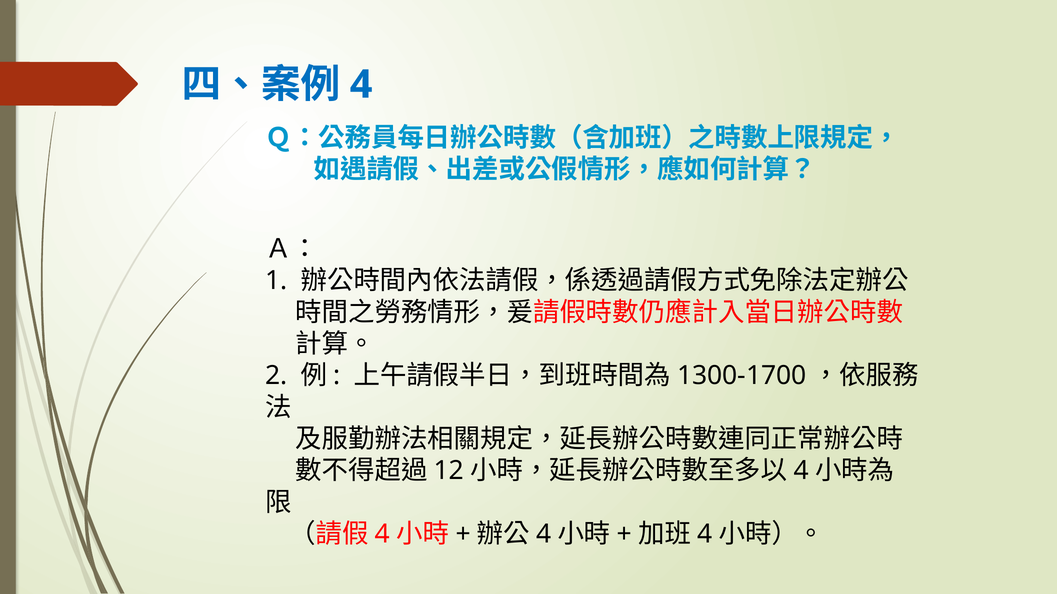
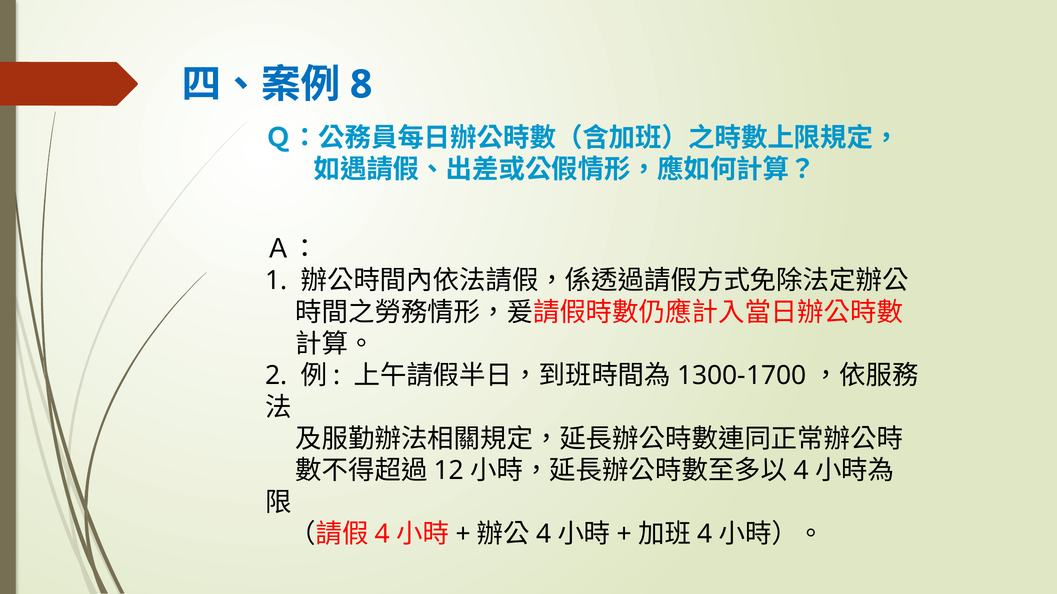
4 at (361, 85): 4 -> 8
